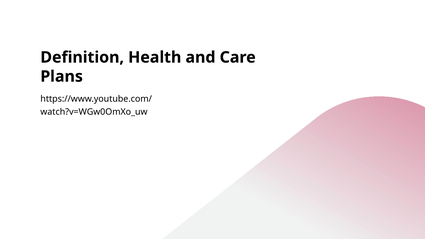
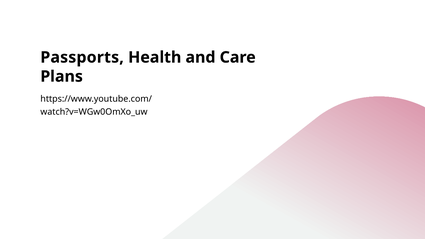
Definition: Definition -> Passports
